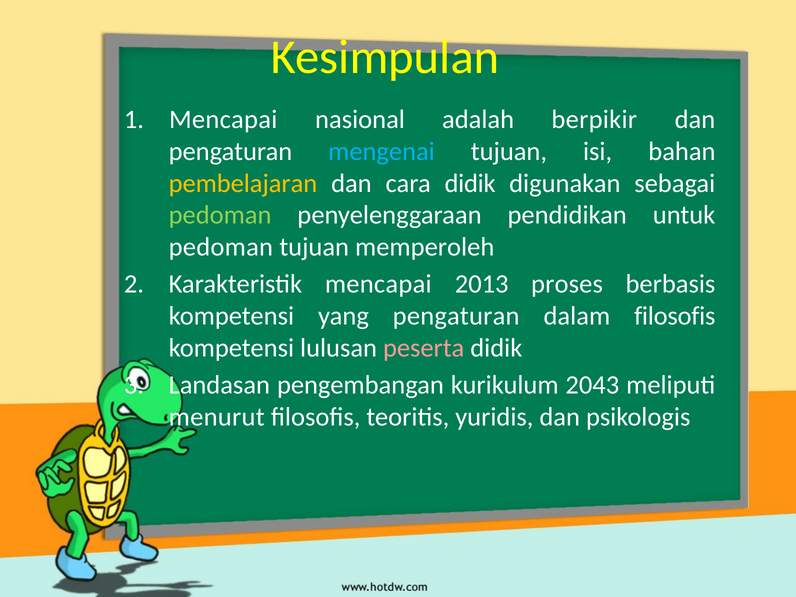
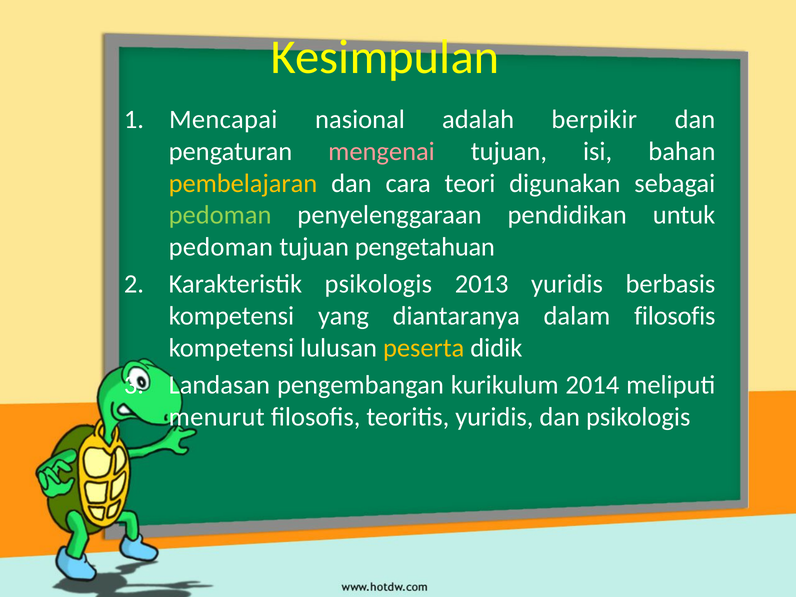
mengenai colour: light blue -> pink
cara didik: didik -> teori
memperoleh: memperoleh -> pengetahuan
Karakteristik mencapai: mencapai -> psikologis
2013 proses: proses -> yuridis
yang pengaturan: pengaturan -> diantaranya
peserta colour: pink -> yellow
2043: 2043 -> 2014
